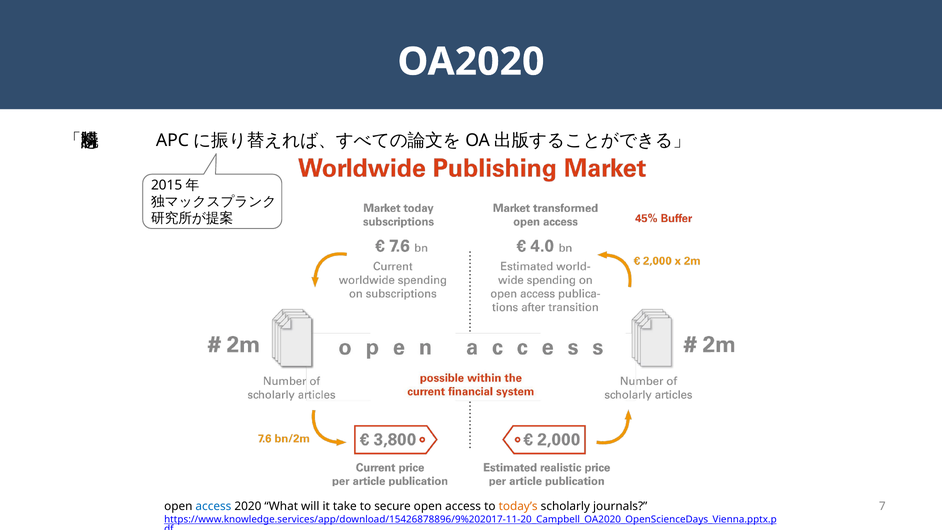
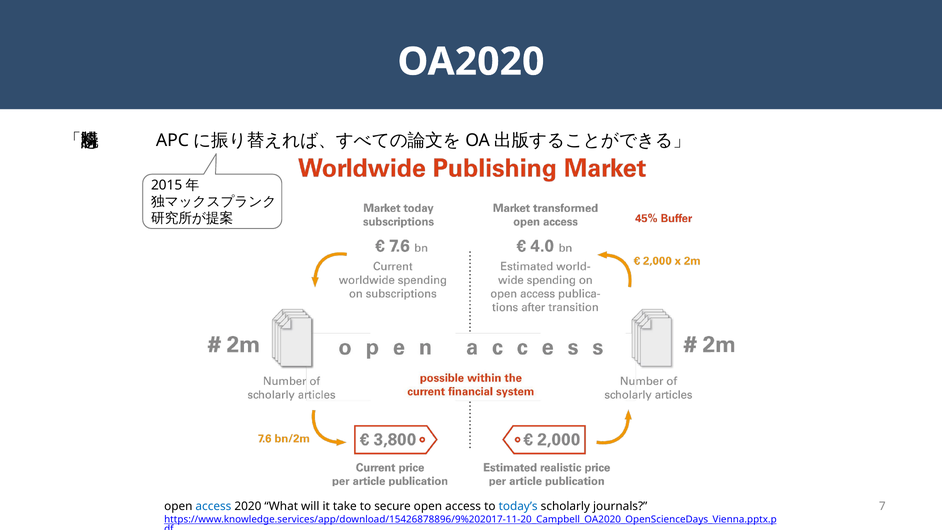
today’s colour: orange -> blue
